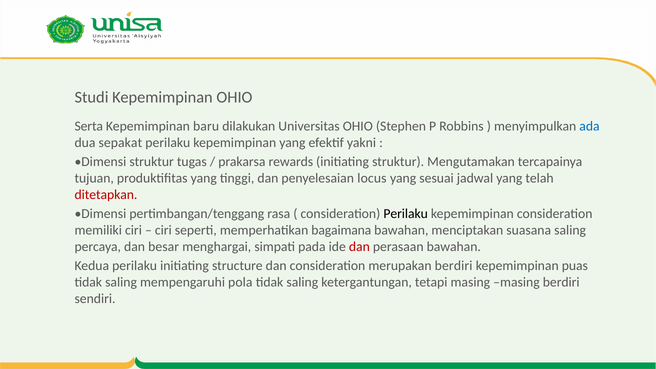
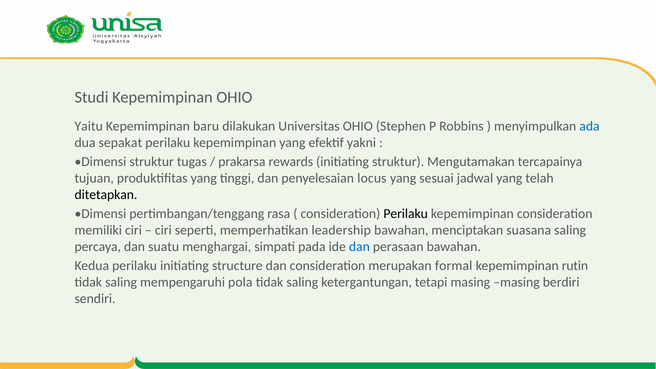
Serta: Serta -> Yaitu
ditetapkan colour: red -> black
bagaimana: bagaimana -> leadership
besar: besar -> suatu
dan at (359, 247) colour: red -> blue
merupakan berdiri: berdiri -> formal
puas: puas -> rutin
